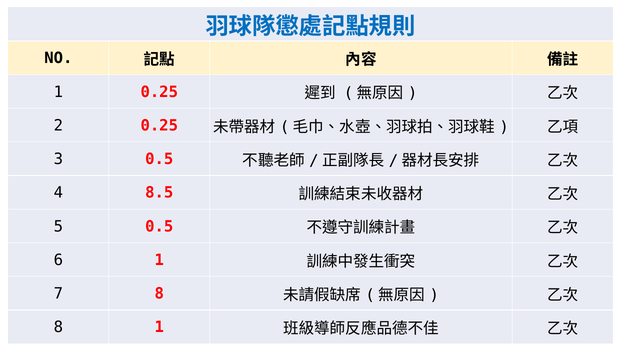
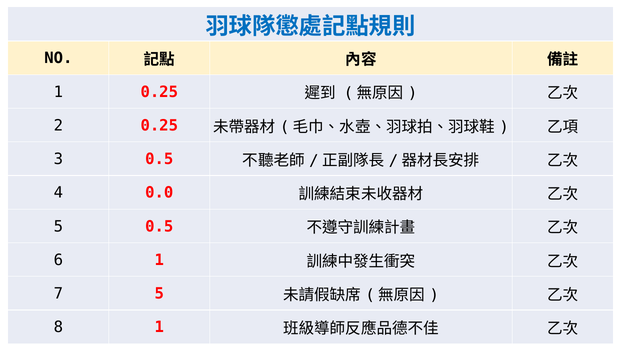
8.5: 8.5 -> 0.0
7 8: 8 -> 5
